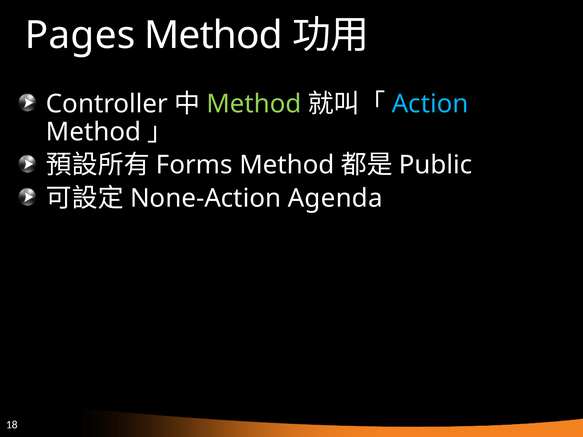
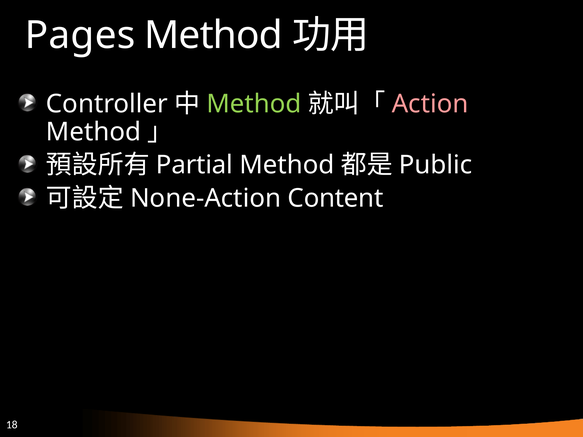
Action colour: light blue -> pink
Forms: Forms -> Partial
Agenda: Agenda -> Content
